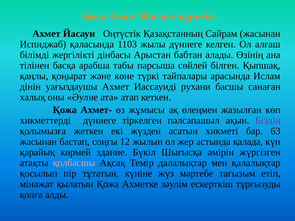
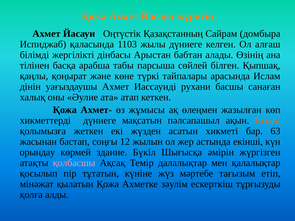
Сайрам жасынан: жасынан -> домбыра
тіркелген: тіркелген -> мақсатын
Біздің colour: purple -> orange
қалада: қалада -> екінші
қарайық: қарайық -> орындау
